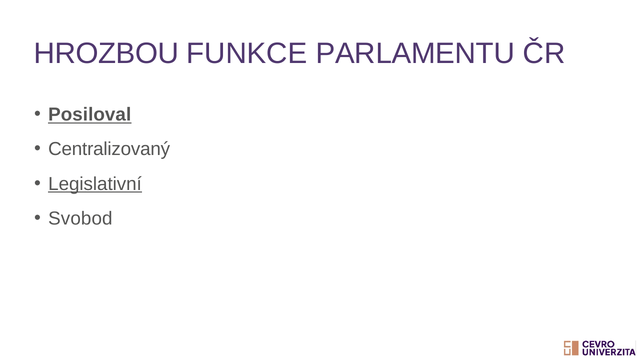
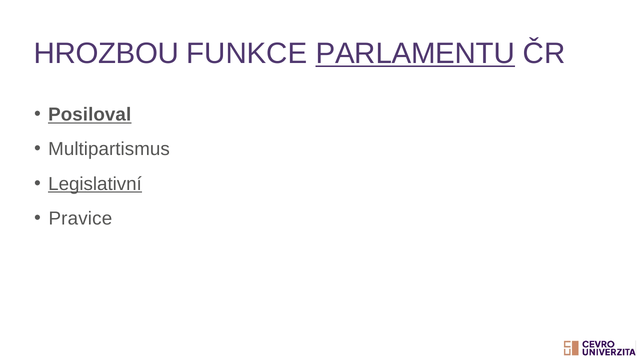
PARLAMENTU underline: none -> present
Centralizovaný: Centralizovaný -> Multipartismus
Svobod: Svobod -> Pravice
